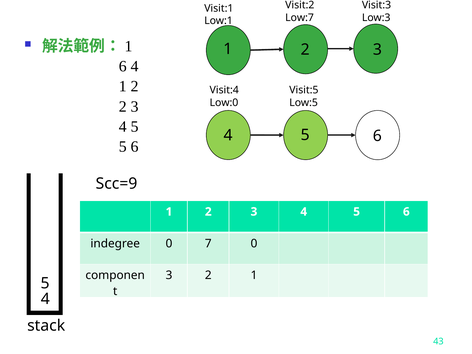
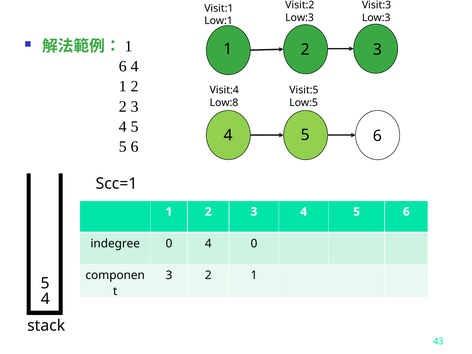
Low:7 at (300, 18): Low:7 -> Low:3
Low:0: Low:0 -> Low:8
Scc=9: Scc=9 -> Scc=1
0 7: 7 -> 4
